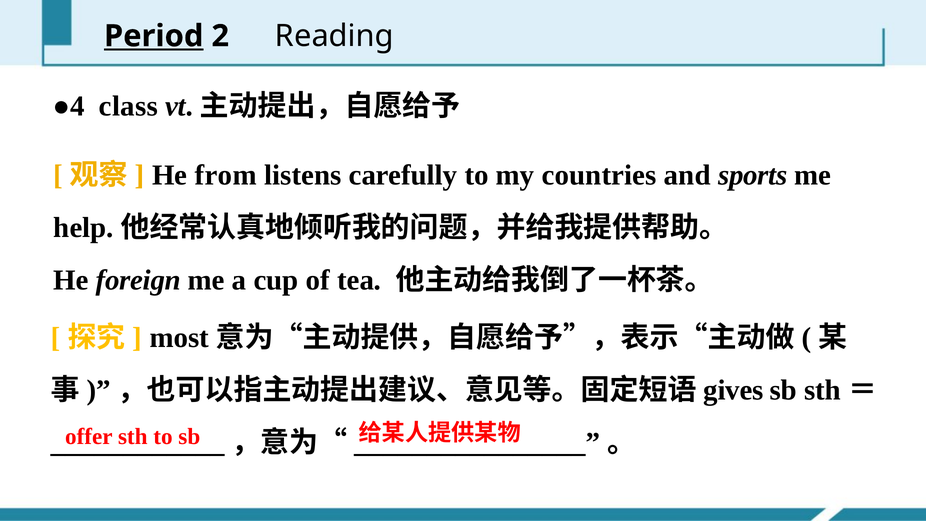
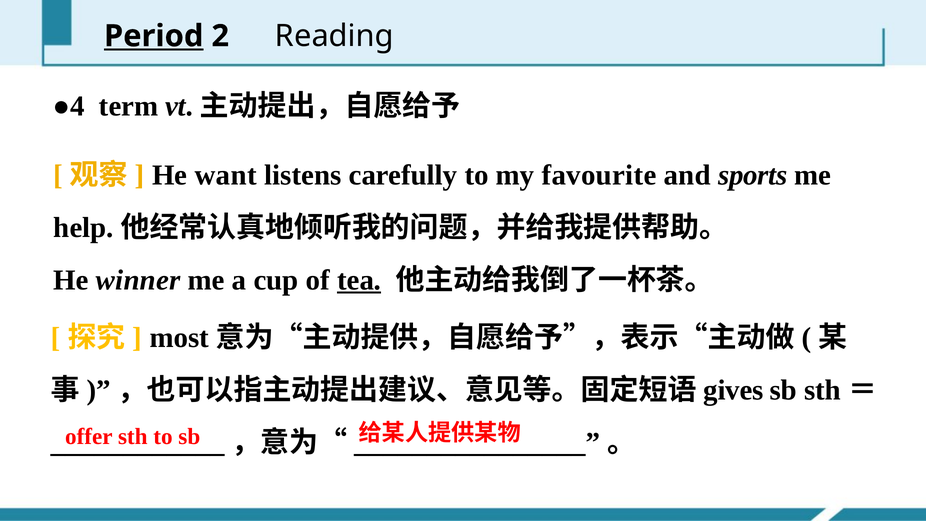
class: class -> term
from: from -> want
countries: countries -> favourite
foreign: foreign -> winner
tea underline: none -> present
